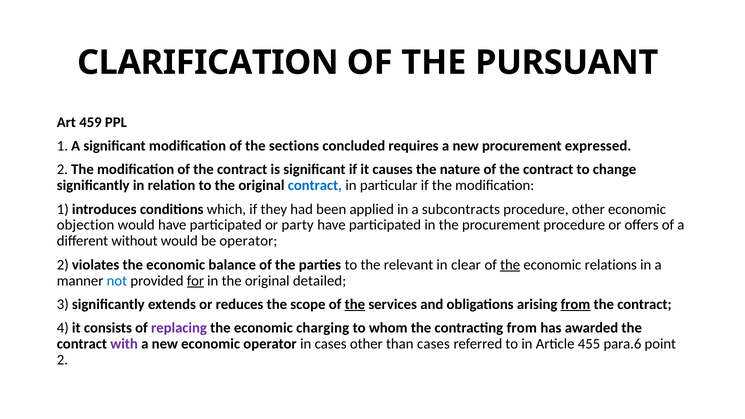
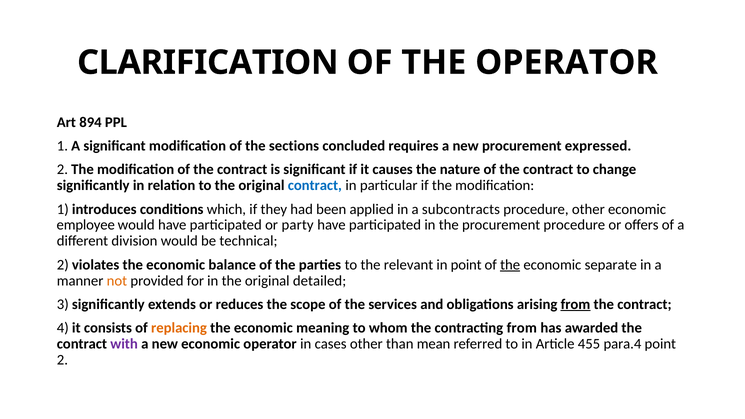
THE PURSUANT: PURSUANT -> OPERATOR
459: 459 -> 894
objection: objection -> employee
without: without -> division
be operator: operator -> technical
in clear: clear -> point
relations: relations -> separate
not colour: blue -> orange
for underline: present -> none
the at (355, 304) underline: present -> none
replacing colour: purple -> orange
charging: charging -> meaning
than cases: cases -> mean
para.6: para.6 -> para.4
